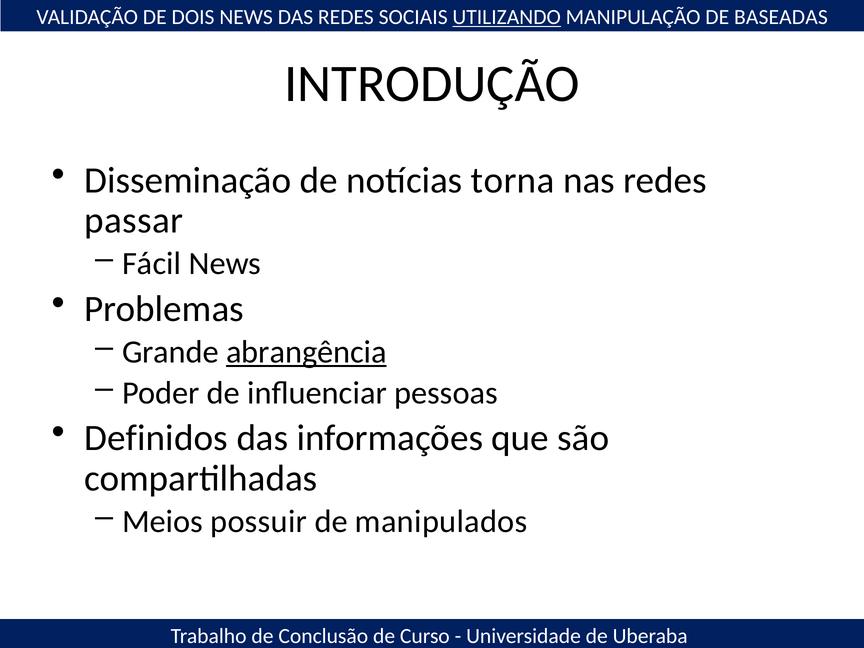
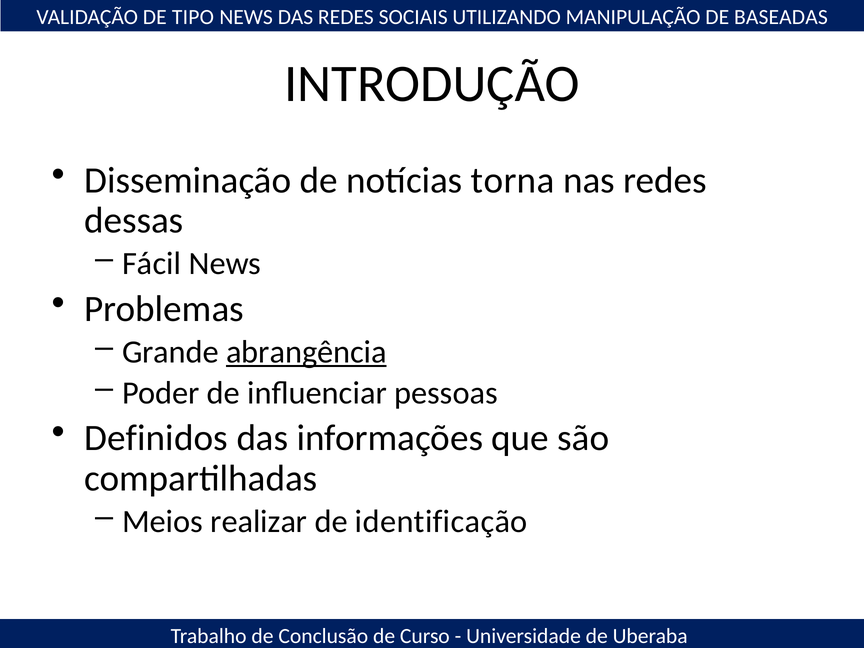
DOIS: DOIS -> TIPO
UTILIZANDO underline: present -> none
passar: passar -> dessas
possuir: possuir -> realizar
manipulados: manipulados -> identificação
